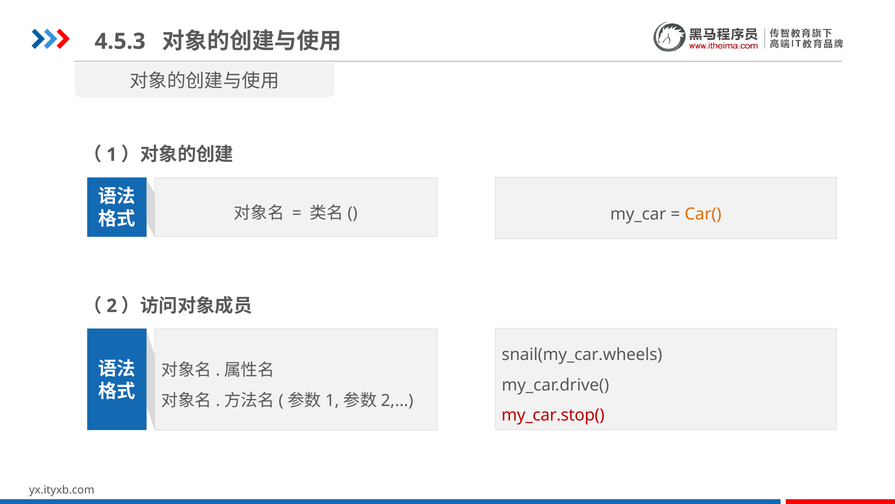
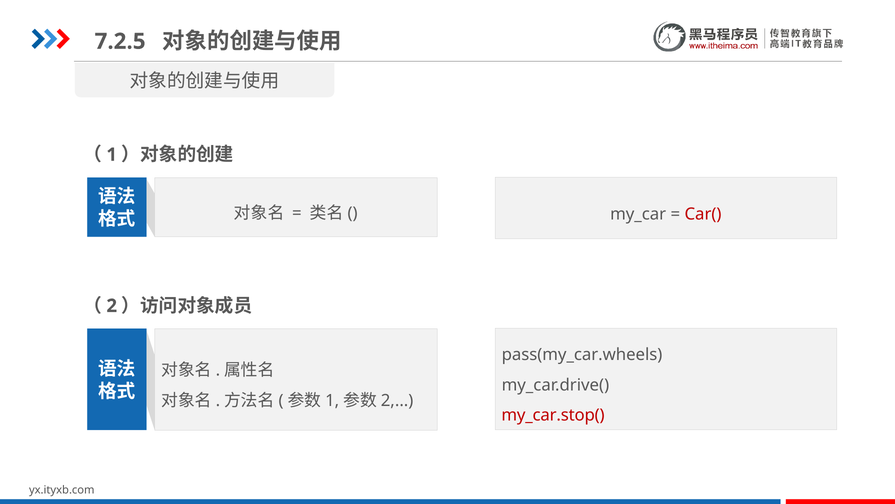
4.5.3: 4.5.3 -> 7.2.5
Car( colour: orange -> red
snail(my_car.wheels: snail(my_car.wheels -> pass(my_car.wheels
